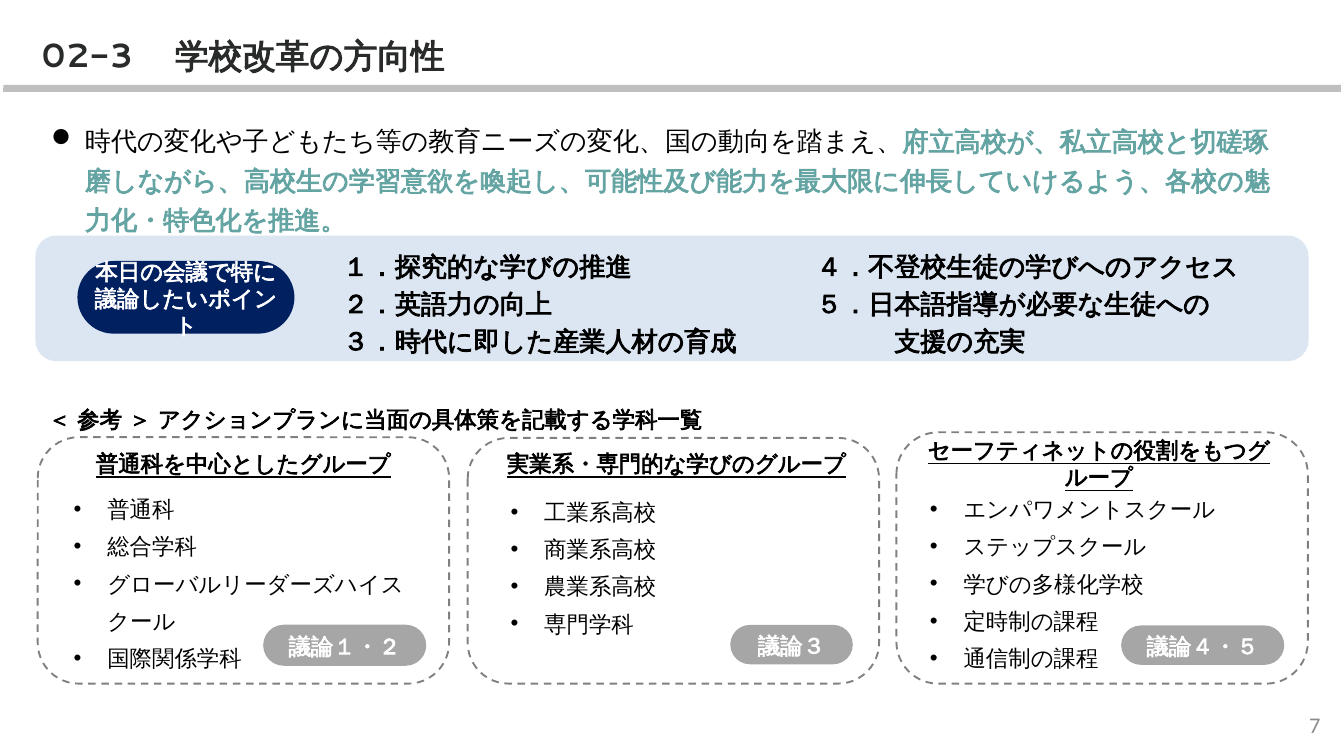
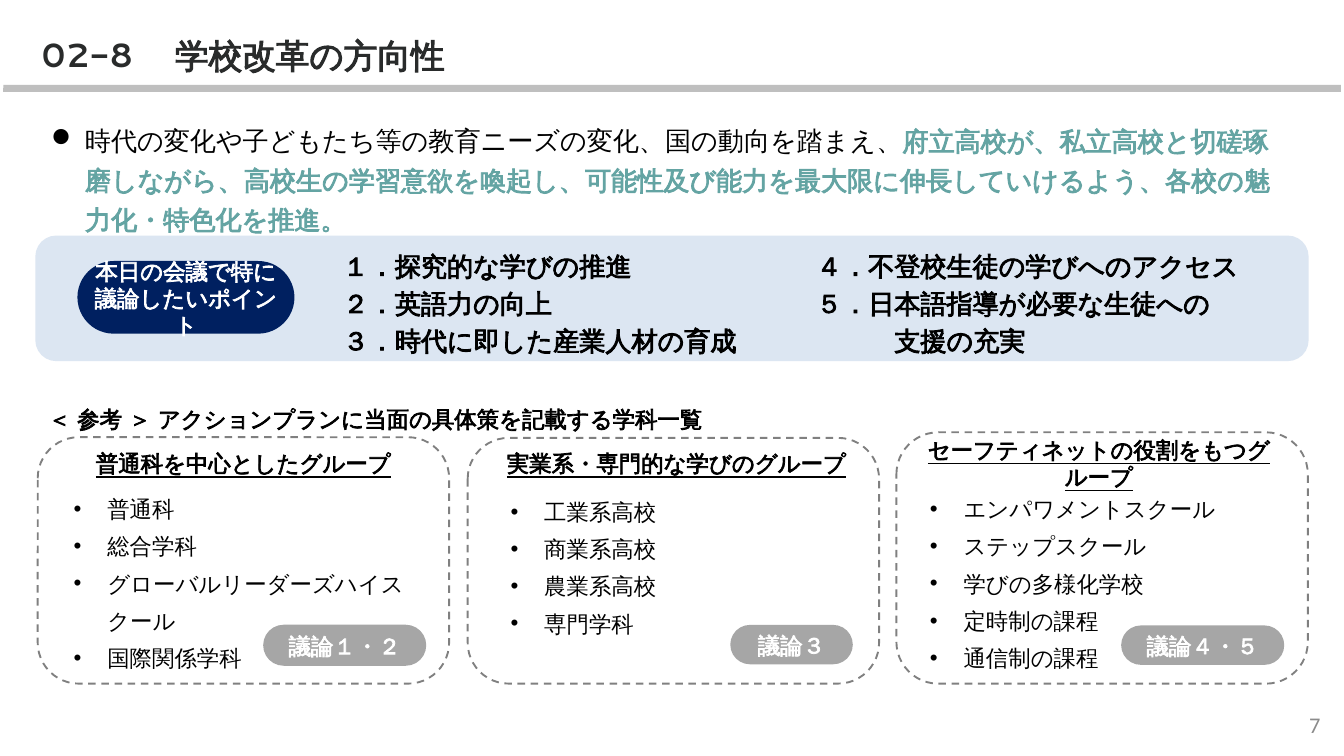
02-3: 02-3 -> 02-8
